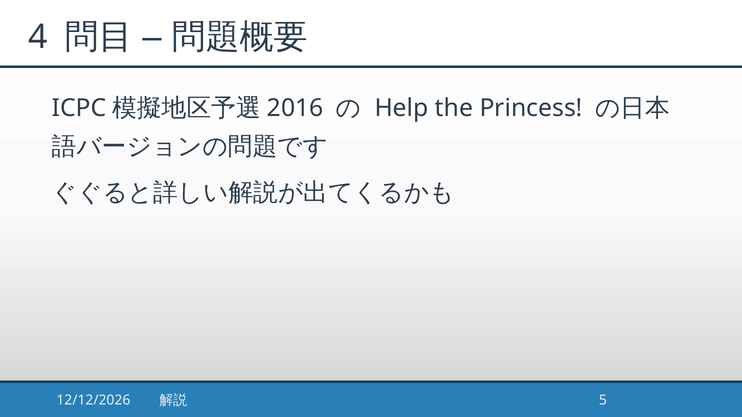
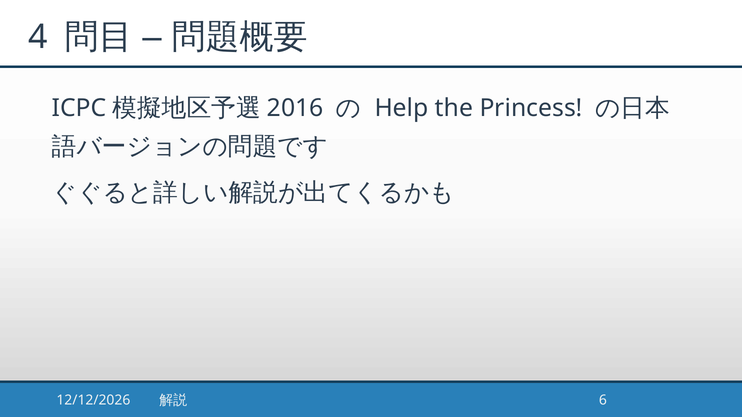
5: 5 -> 6
